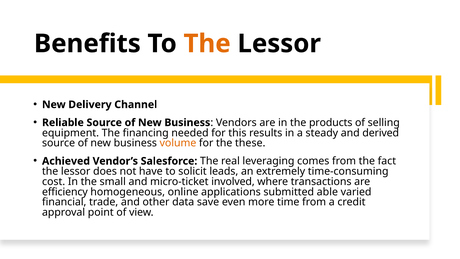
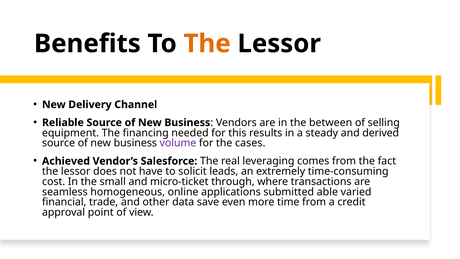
products: products -> between
volume colour: orange -> purple
these: these -> cases
involved: involved -> through
efficiency: efficiency -> seamless
